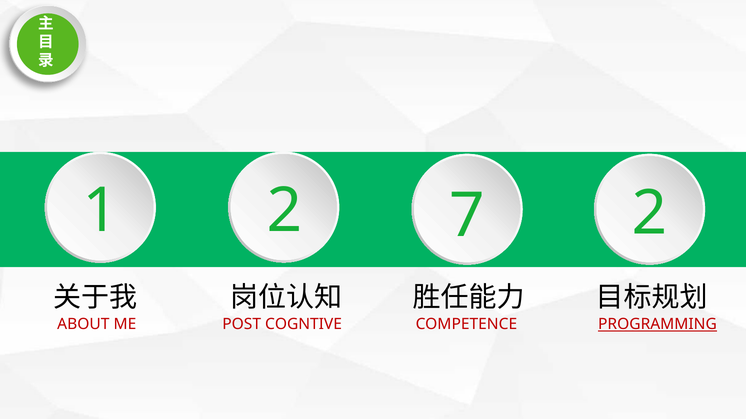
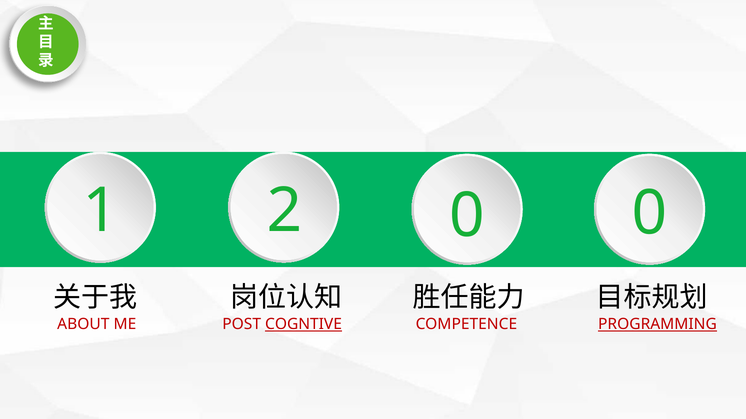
1 7: 7 -> 0
2 2: 2 -> 0
COGNTIVE underline: none -> present
